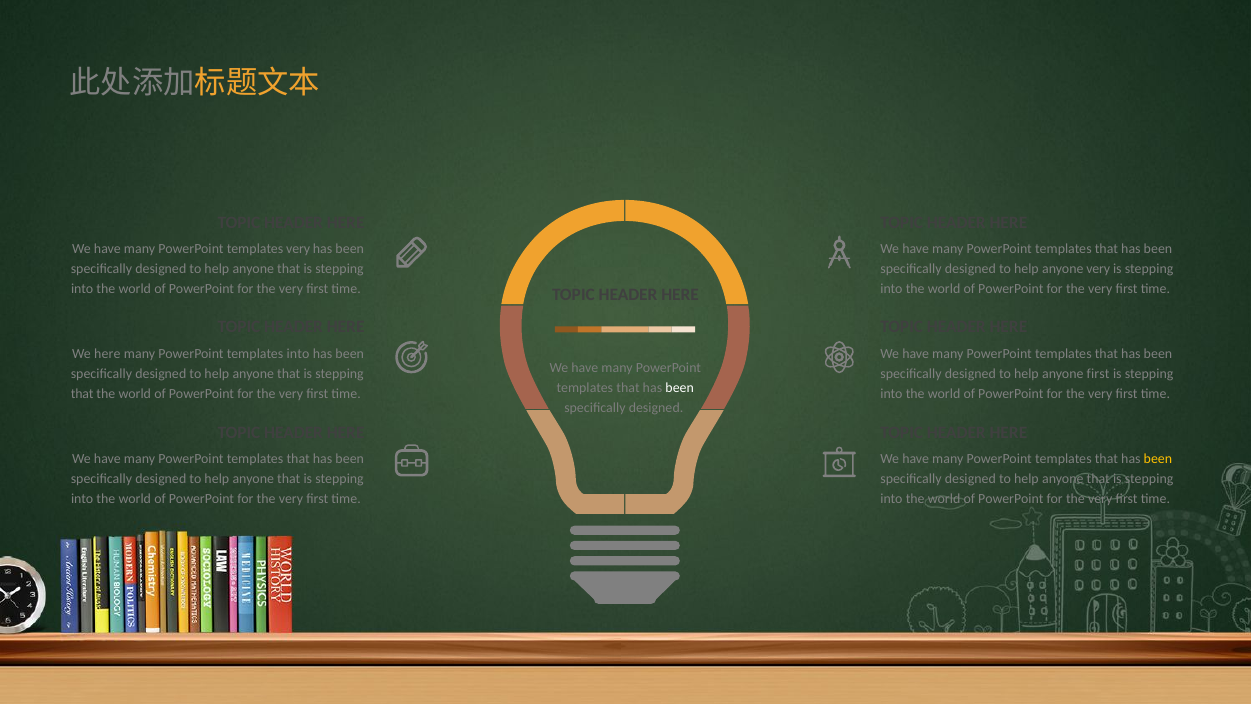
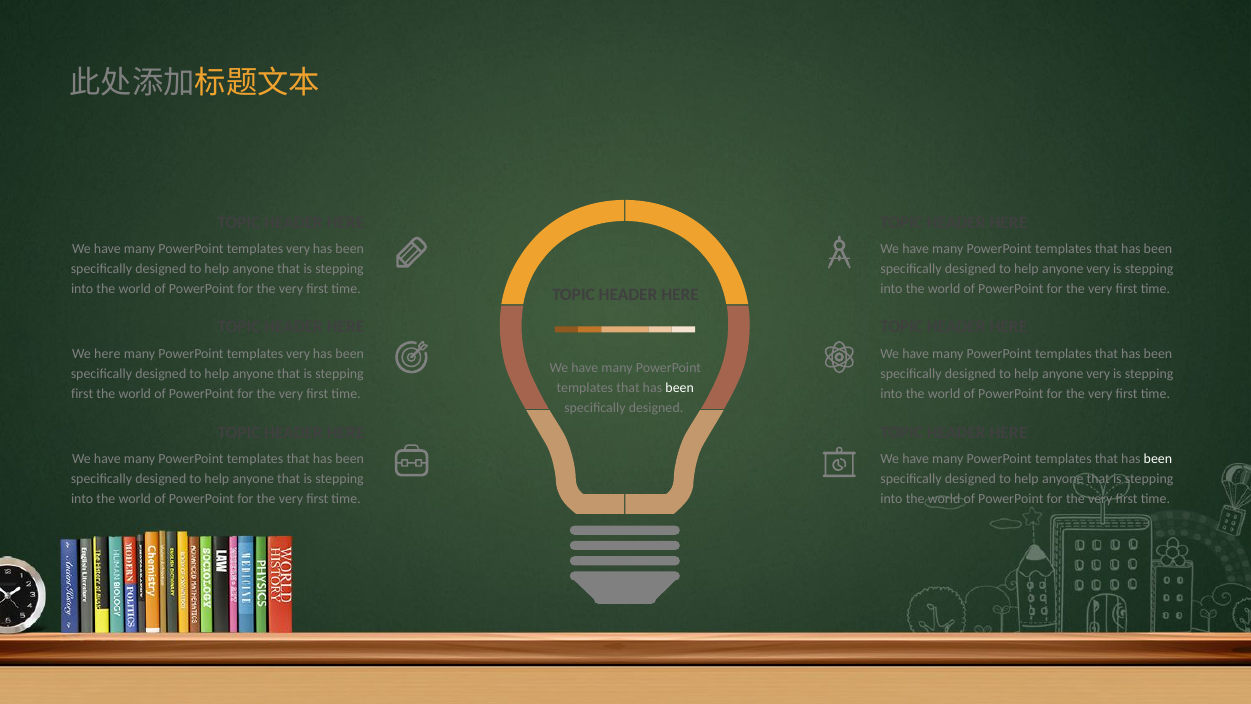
into at (298, 354): into -> very
first at (1098, 374): first -> very
that at (82, 394): that -> first
been at (1158, 459) colour: yellow -> white
